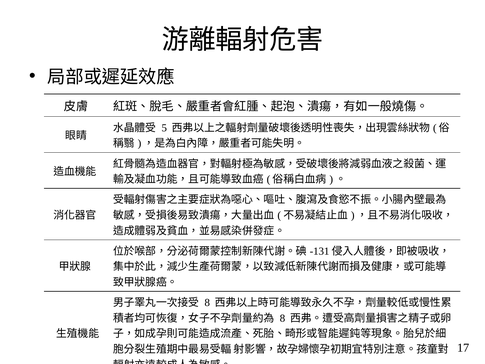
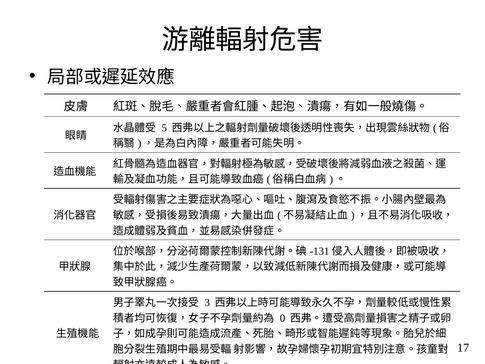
8 at (207, 302): 8 -> 3
8 at (282, 318): 8 -> 0
